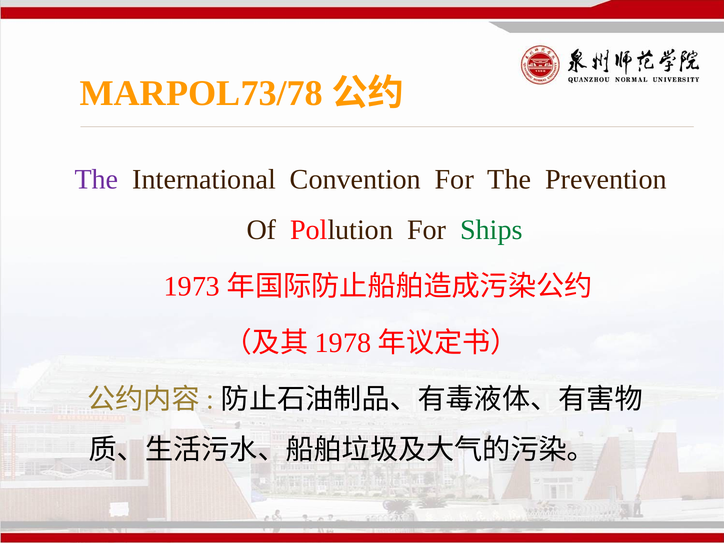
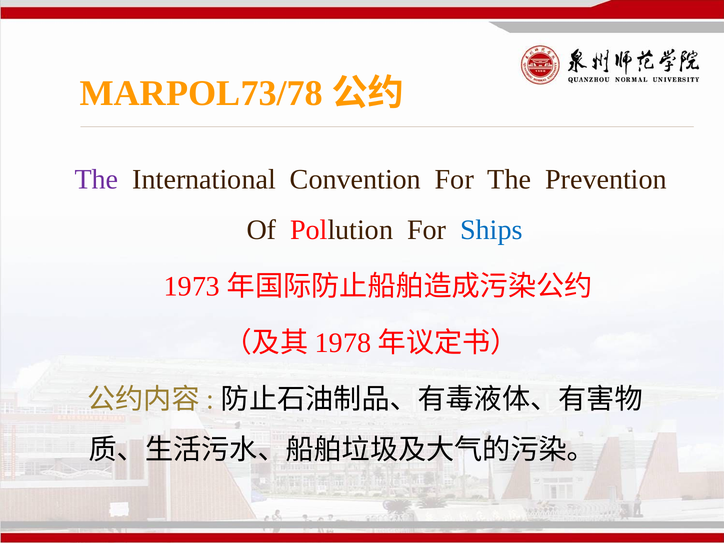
Ships colour: green -> blue
